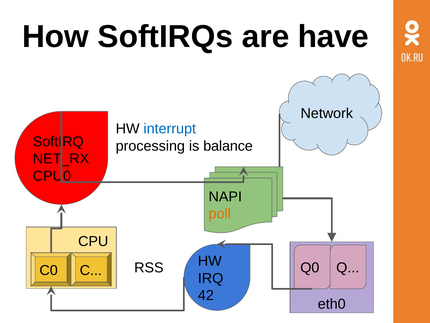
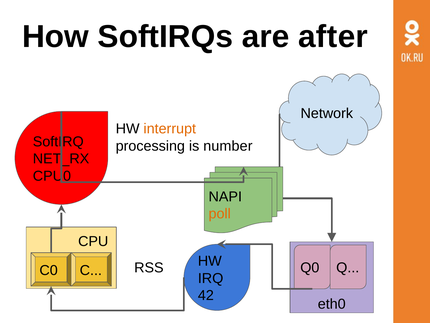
have: have -> after
interrupt colour: blue -> orange
balance: balance -> number
